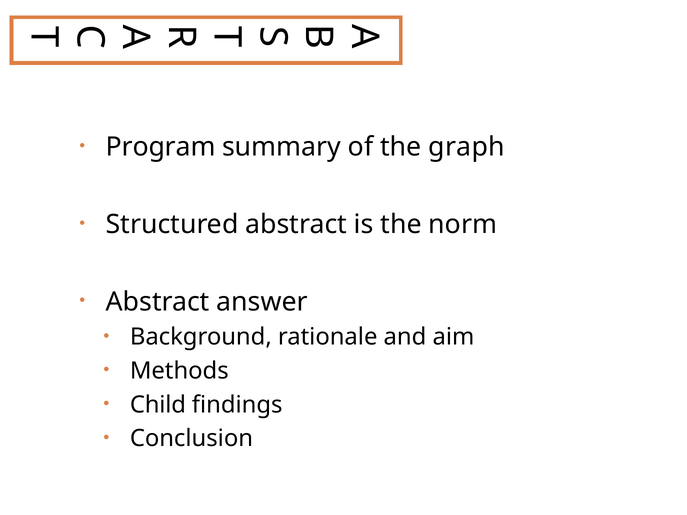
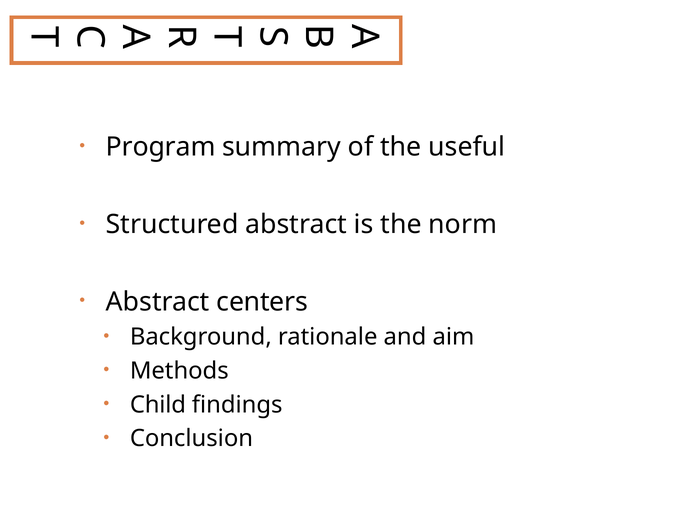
graph: graph -> useful
answer: answer -> centers
